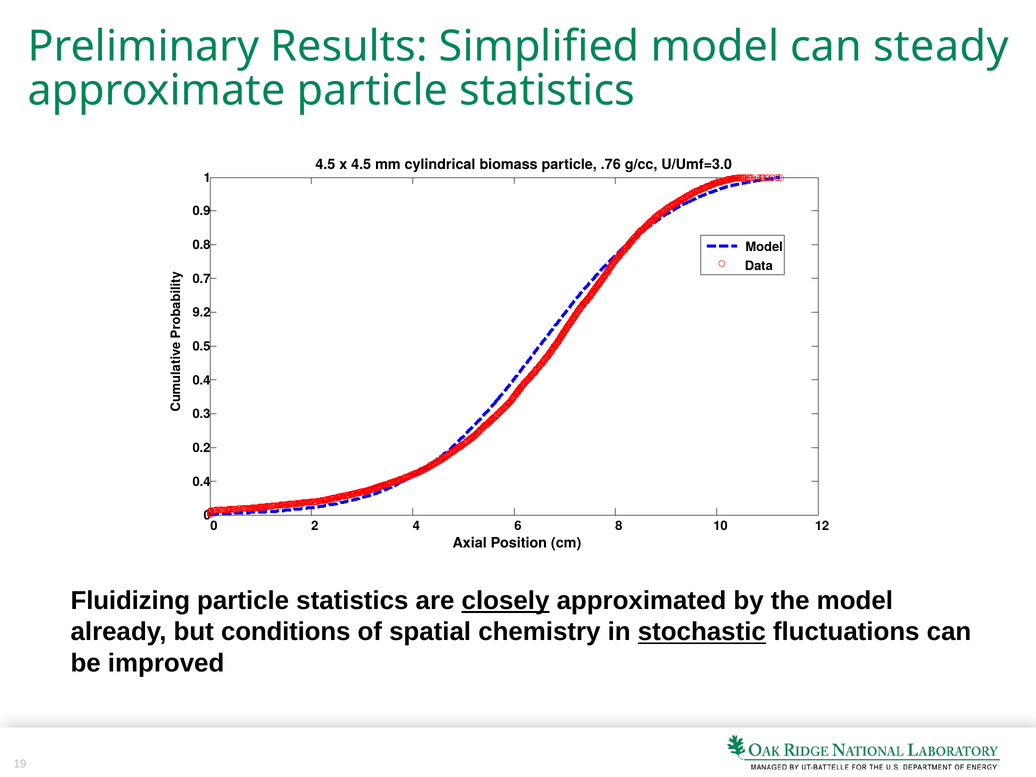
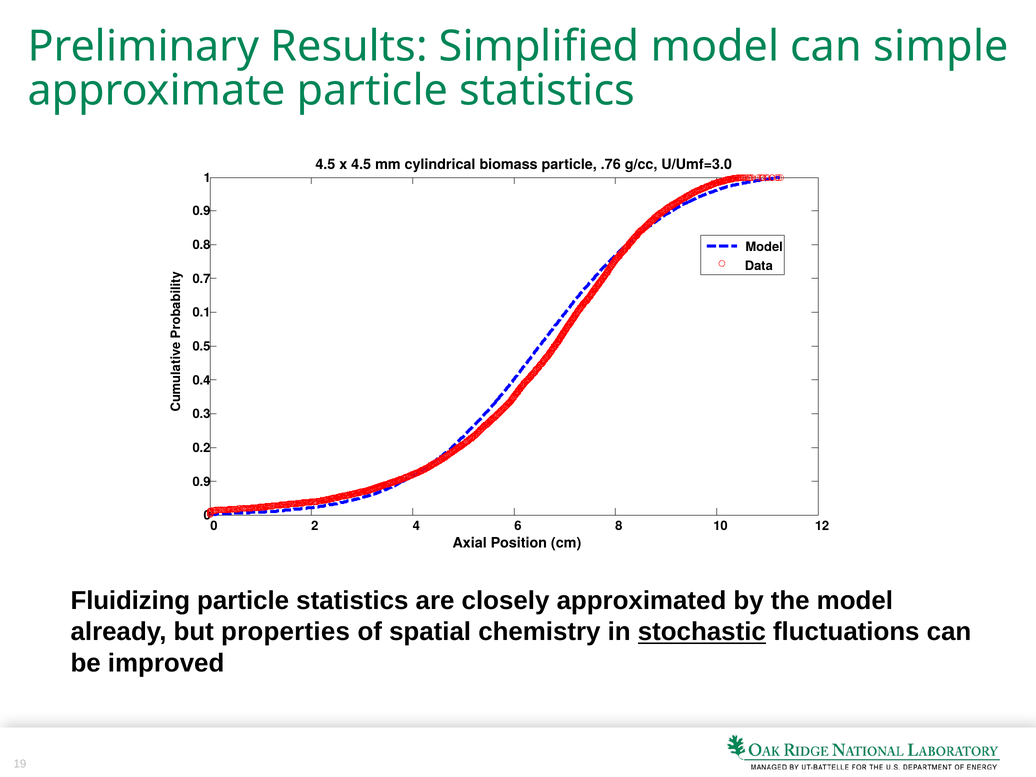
steady: steady -> simple
9.2: 9.2 -> 0.1
0.4 at (201, 482): 0.4 -> 0.9
closely underline: present -> none
conditions: conditions -> properties
